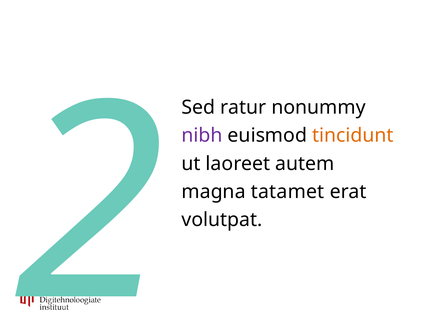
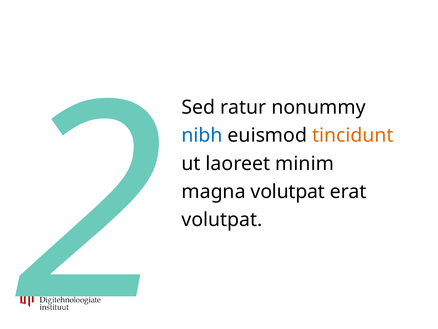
nibh colour: purple -> blue
autem: autem -> minim
magna tatamet: tatamet -> volutpat
